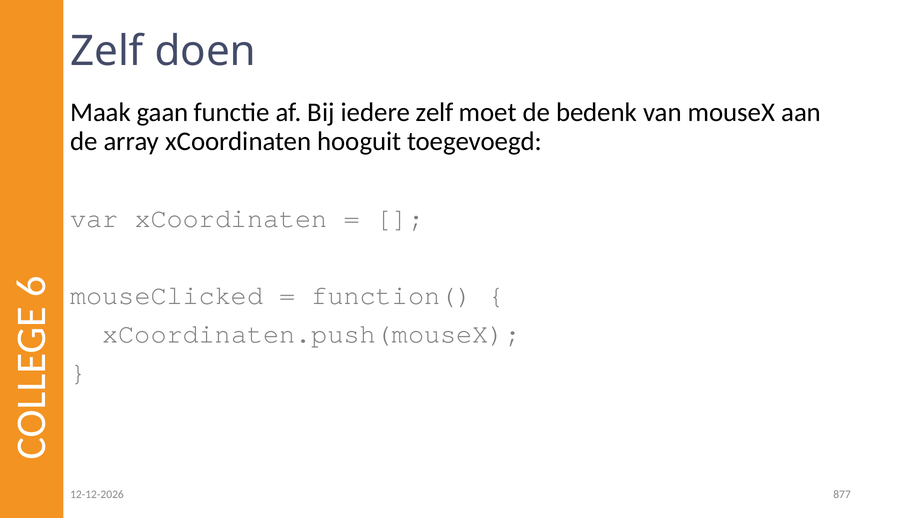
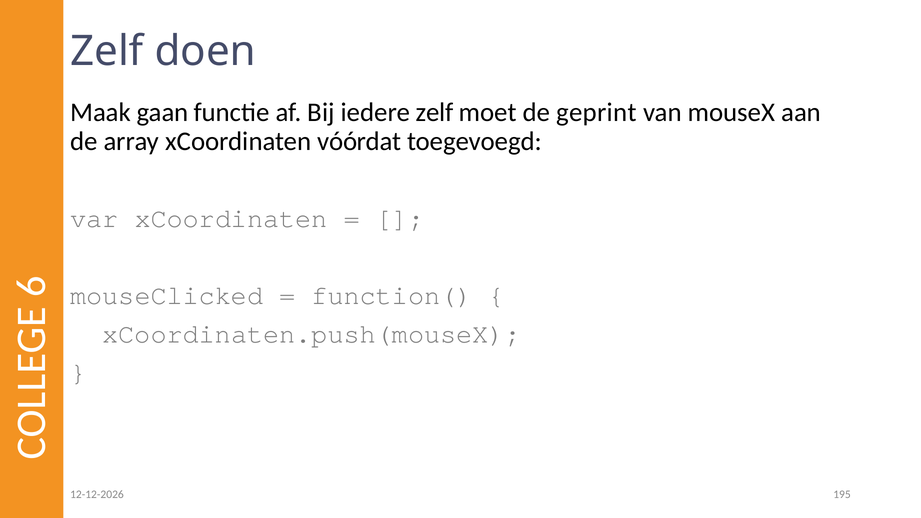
bedenk: bedenk -> geprint
hooguit: hooguit -> vóórdat
877: 877 -> 195
